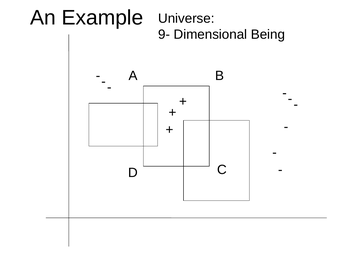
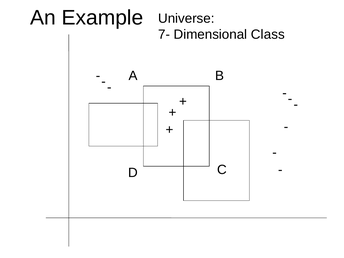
9-: 9- -> 7-
Being: Being -> Class
